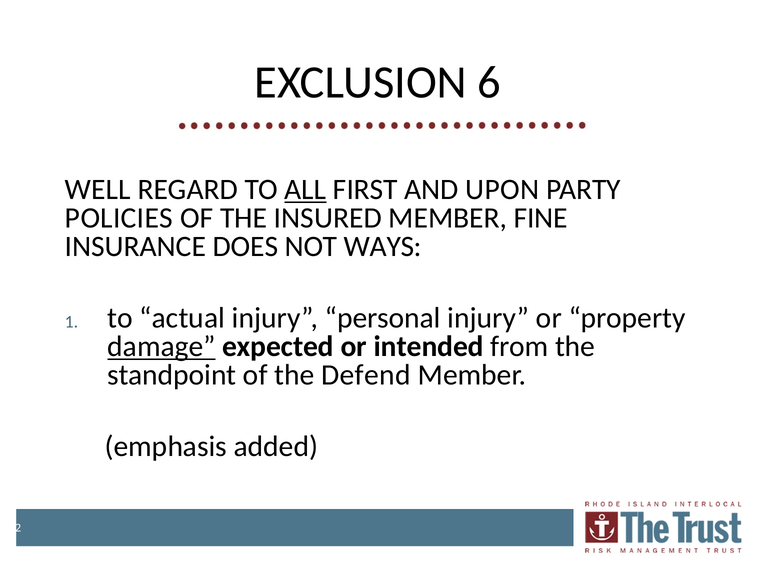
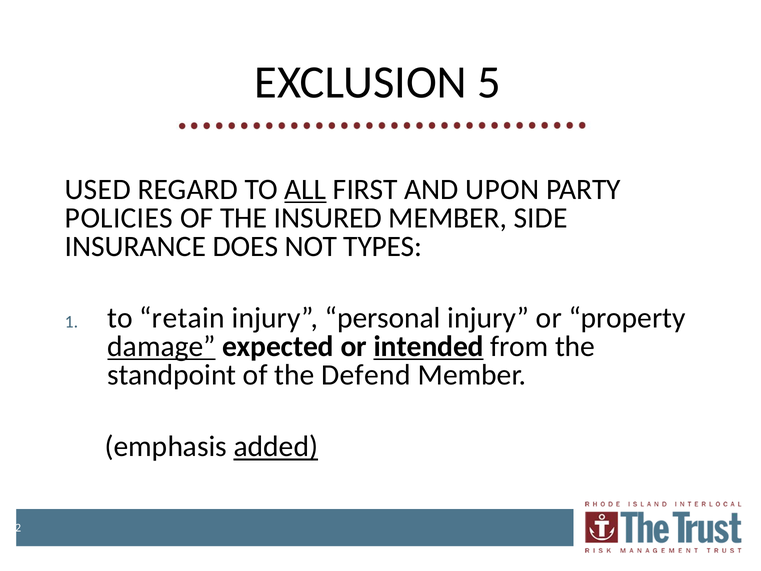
6: 6 -> 5
WELL: WELL -> USED
FINE: FINE -> SIDE
WAYS: WAYS -> TYPES
actual: actual -> retain
intended underline: none -> present
added underline: none -> present
